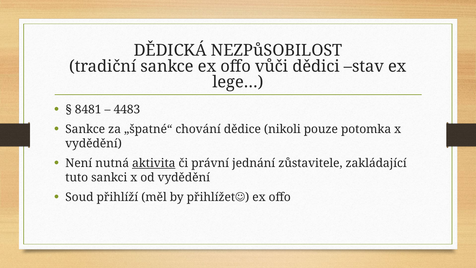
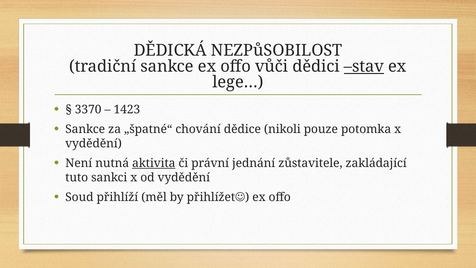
stav underline: none -> present
8481: 8481 -> 3370
4483: 4483 -> 1423
